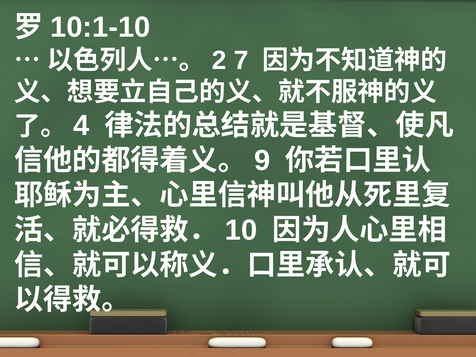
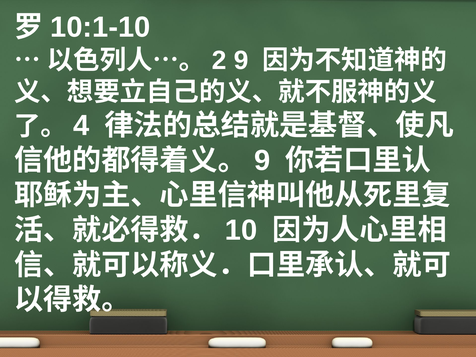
7 at (241, 60): 7 -> 9
